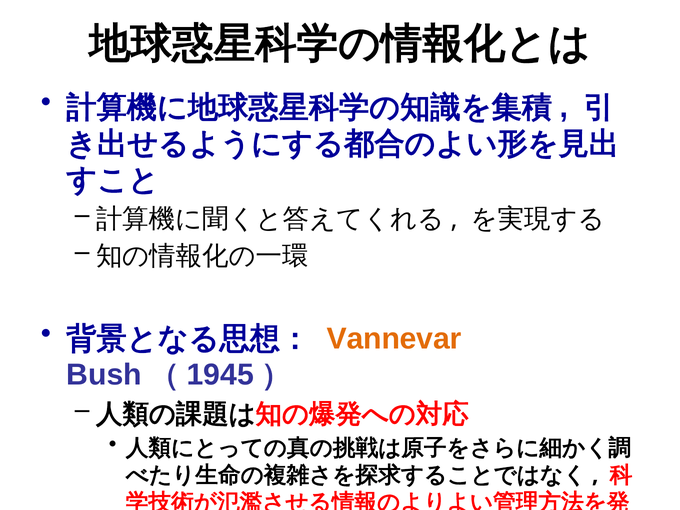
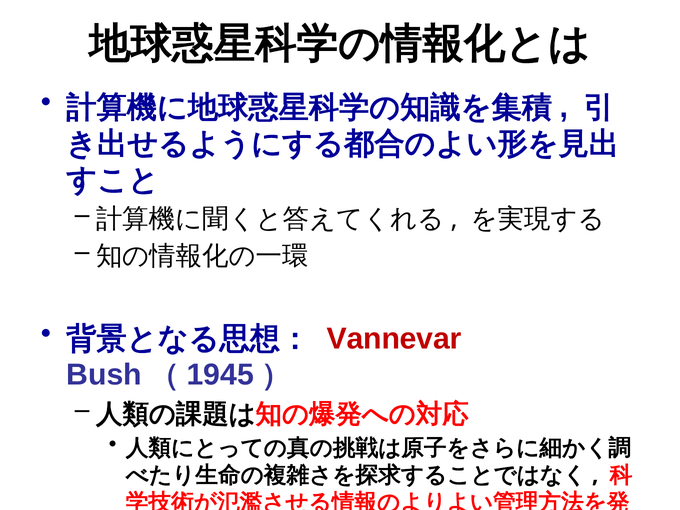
Vannevar colour: orange -> red
